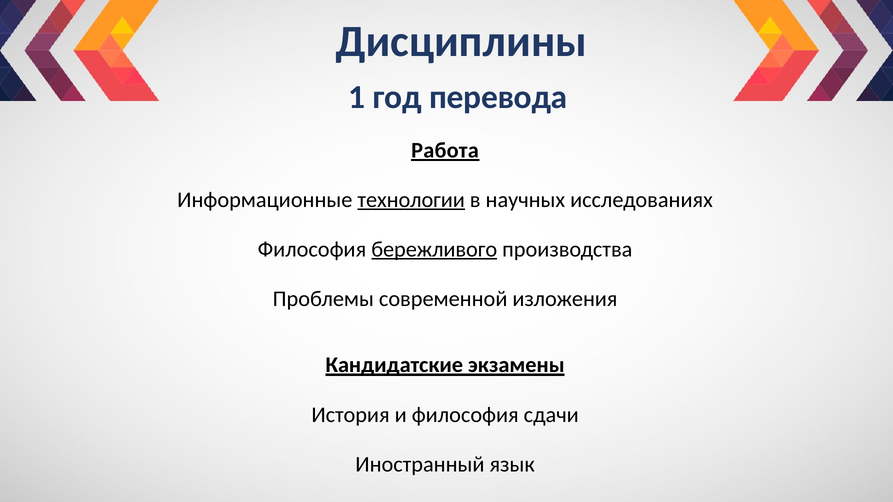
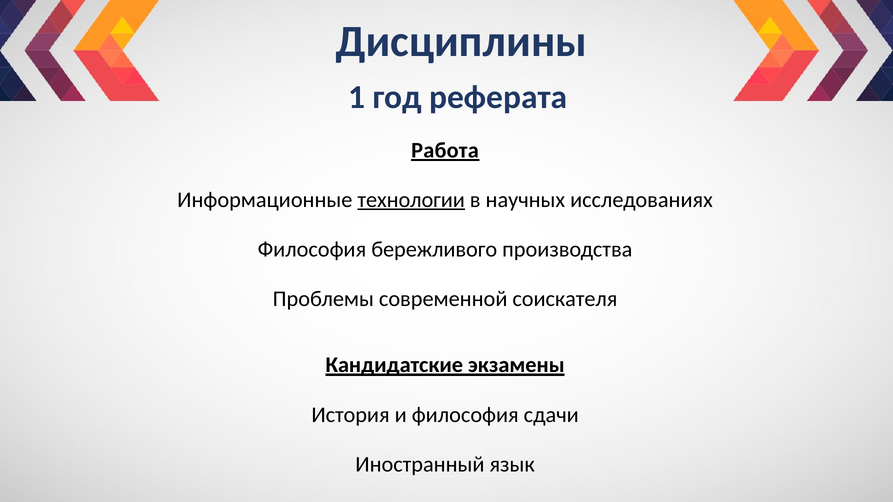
перевода: перевода -> реферата
бережливого underline: present -> none
изложения: изложения -> соискателя
